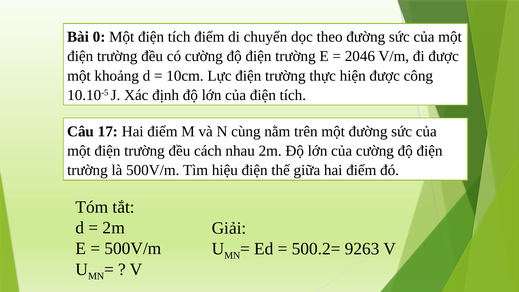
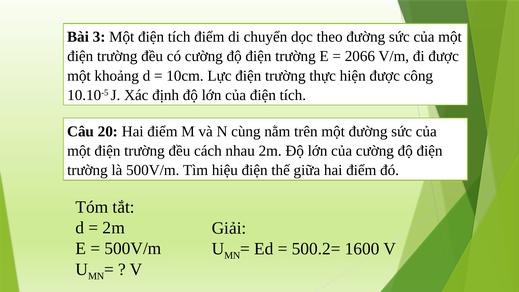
0: 0 -> 3
2046: 2046 -> 2066
17: 17 -> 20
9263: 9263 -> 1600
